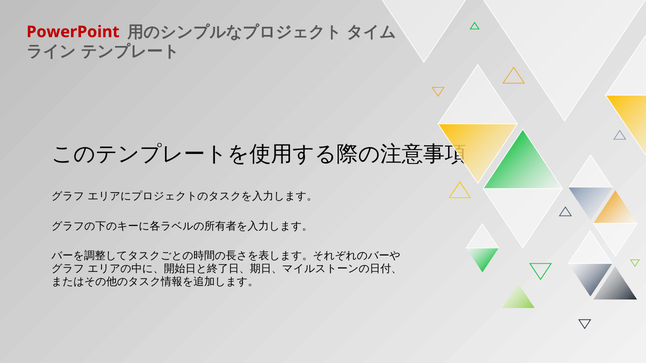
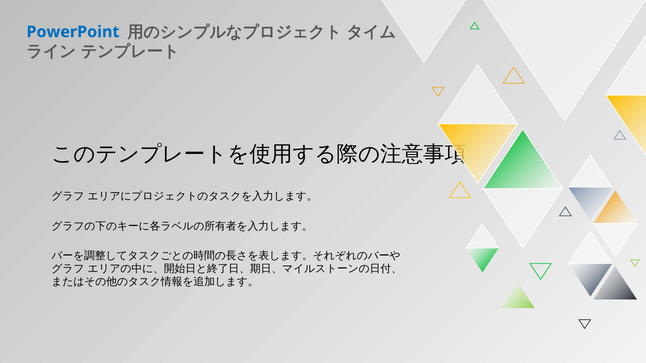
PowerPoint colour: red -> blue
